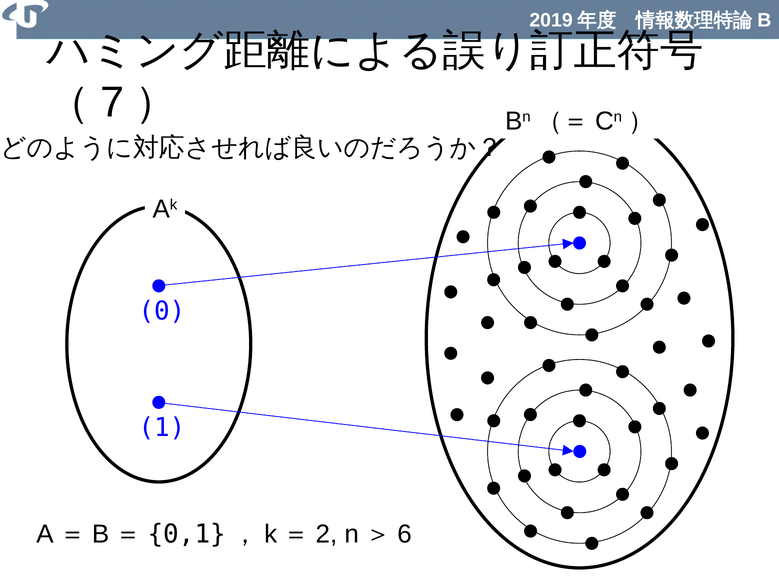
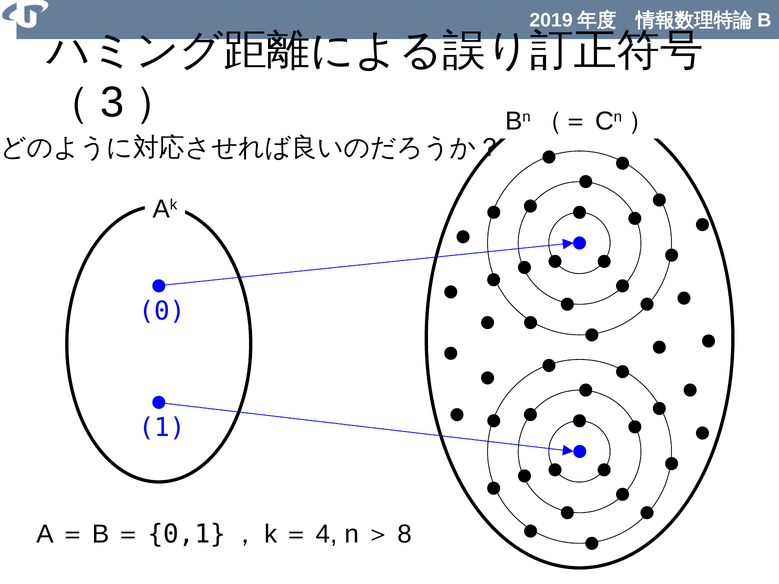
7: 7 -> 3
2: 2 -> 4
6: 6 -> 8
